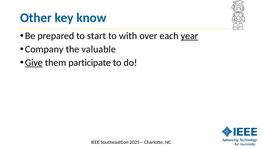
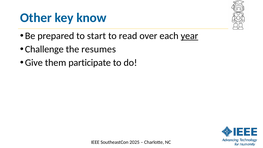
with: with -> read
Company: Company -> Challenge
valuable: valuable -> resumes
Give underline: present -> none
